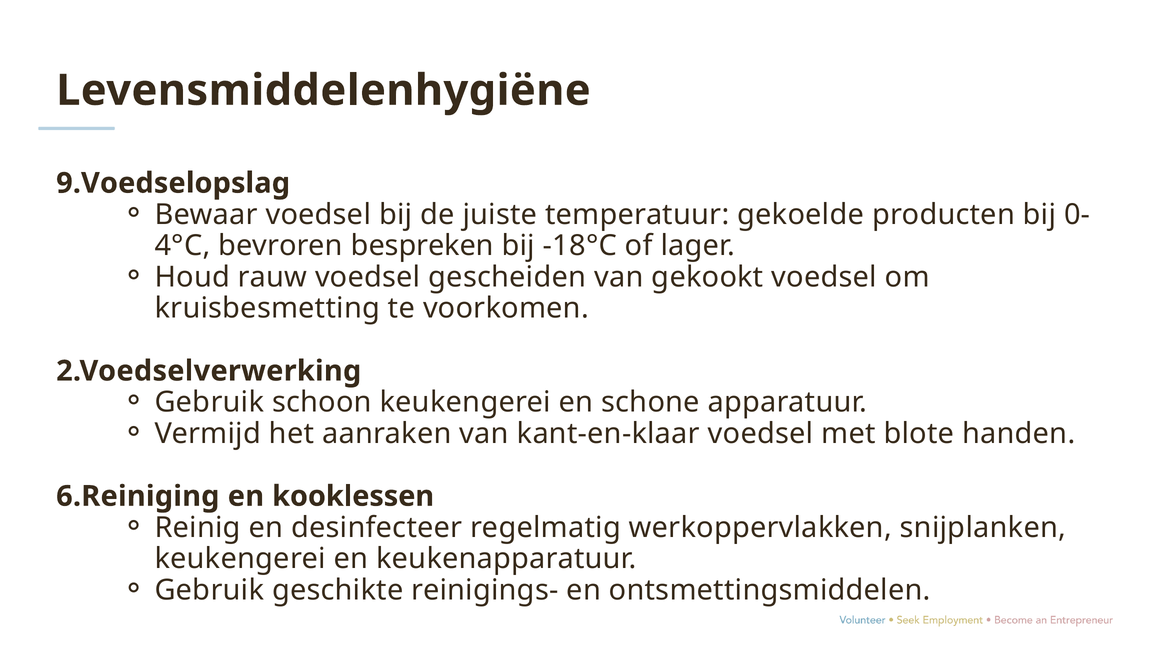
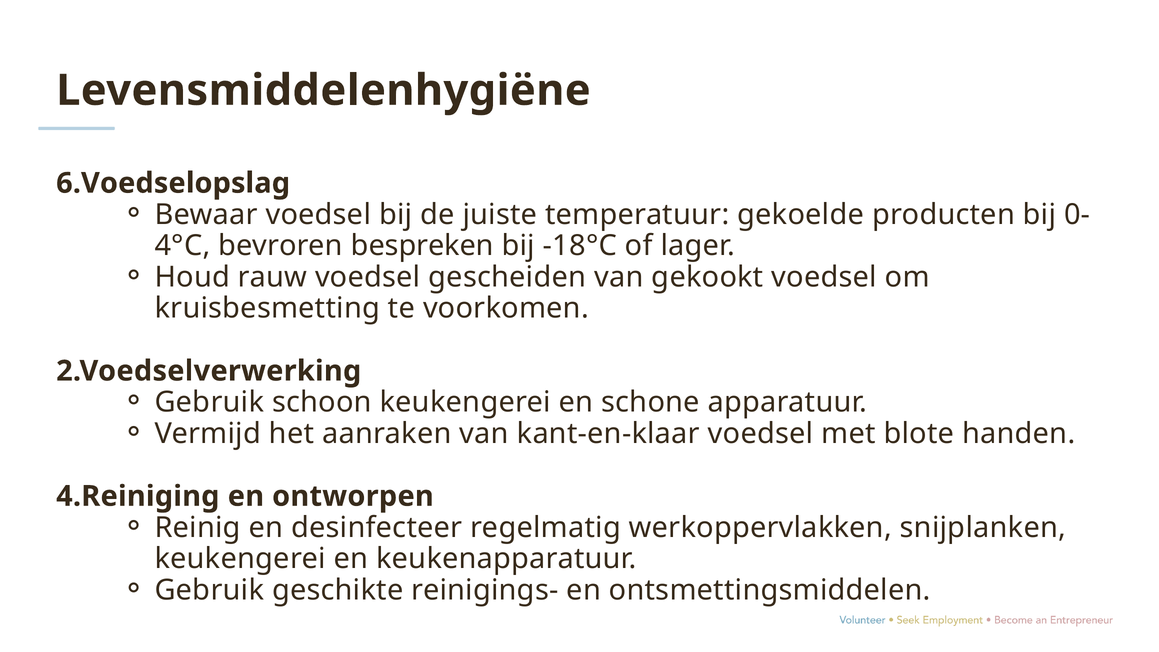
9.Voedselopslag: 9.Voedselopslag -> 6.Voedselopslag
6.Reiniging: 6.Reiniging -> 4.Reiniging
kooklessen: kooklessen -> ontworpen
